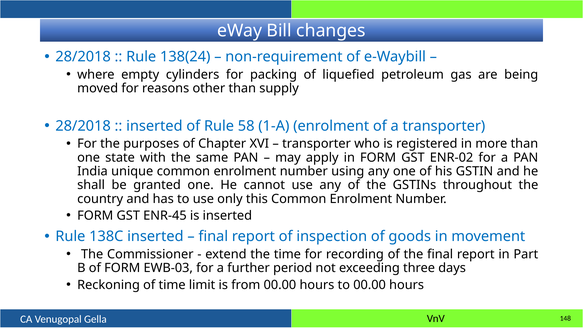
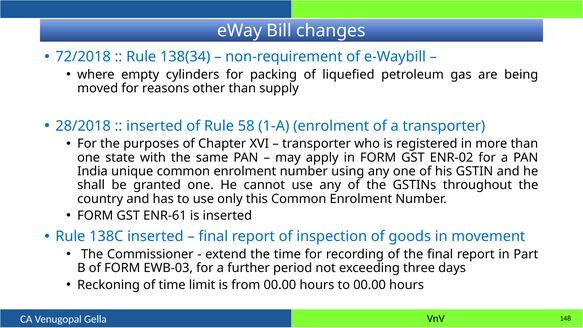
28/2018 at (83, 57): 28/2018 -> 72/2018
138(24: 138(24 -> 138(34
ENR-45: ENR-45 -> ENR-61
